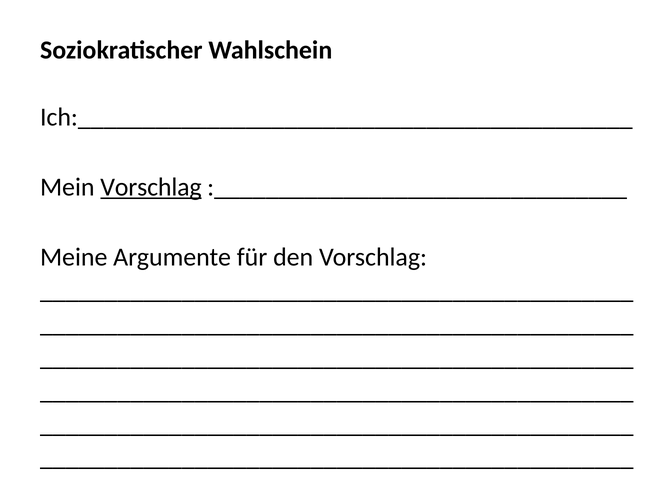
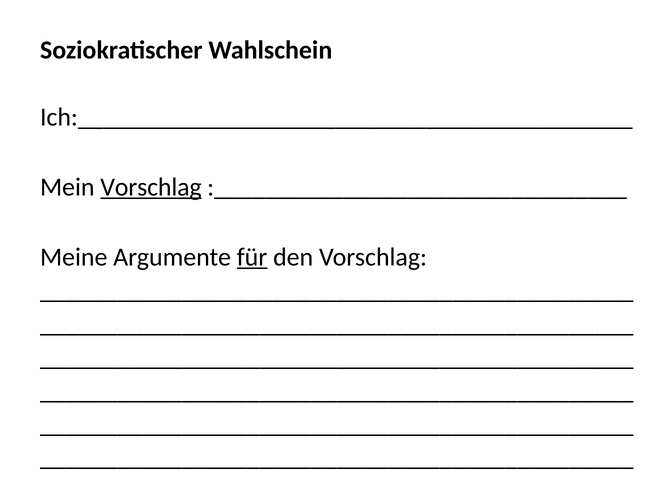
für underline: none -> present
